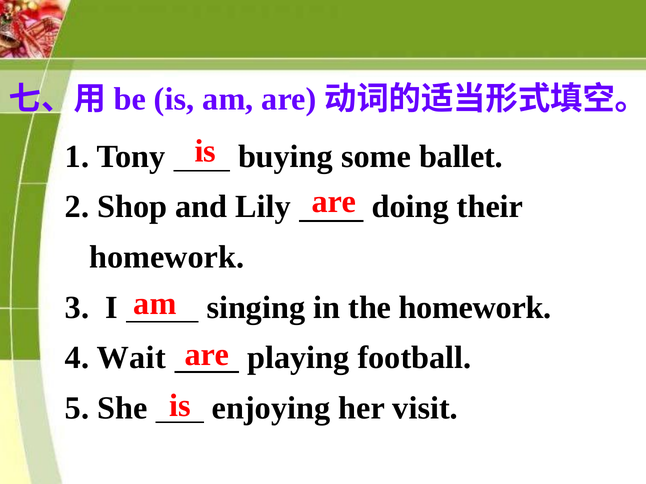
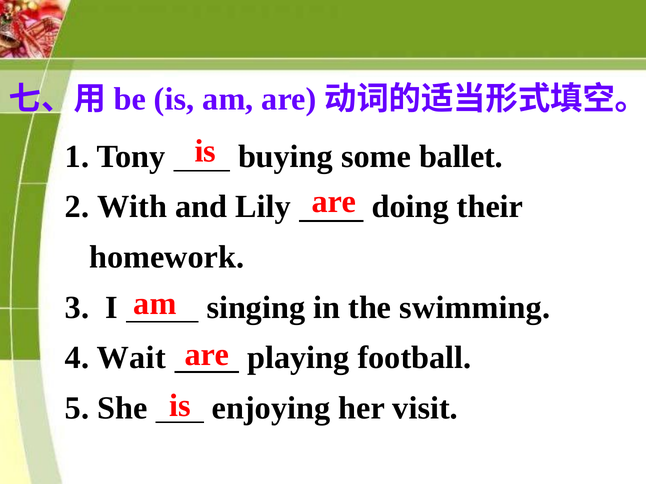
Shop: Shop -> With
the homework: homework -> swimming
